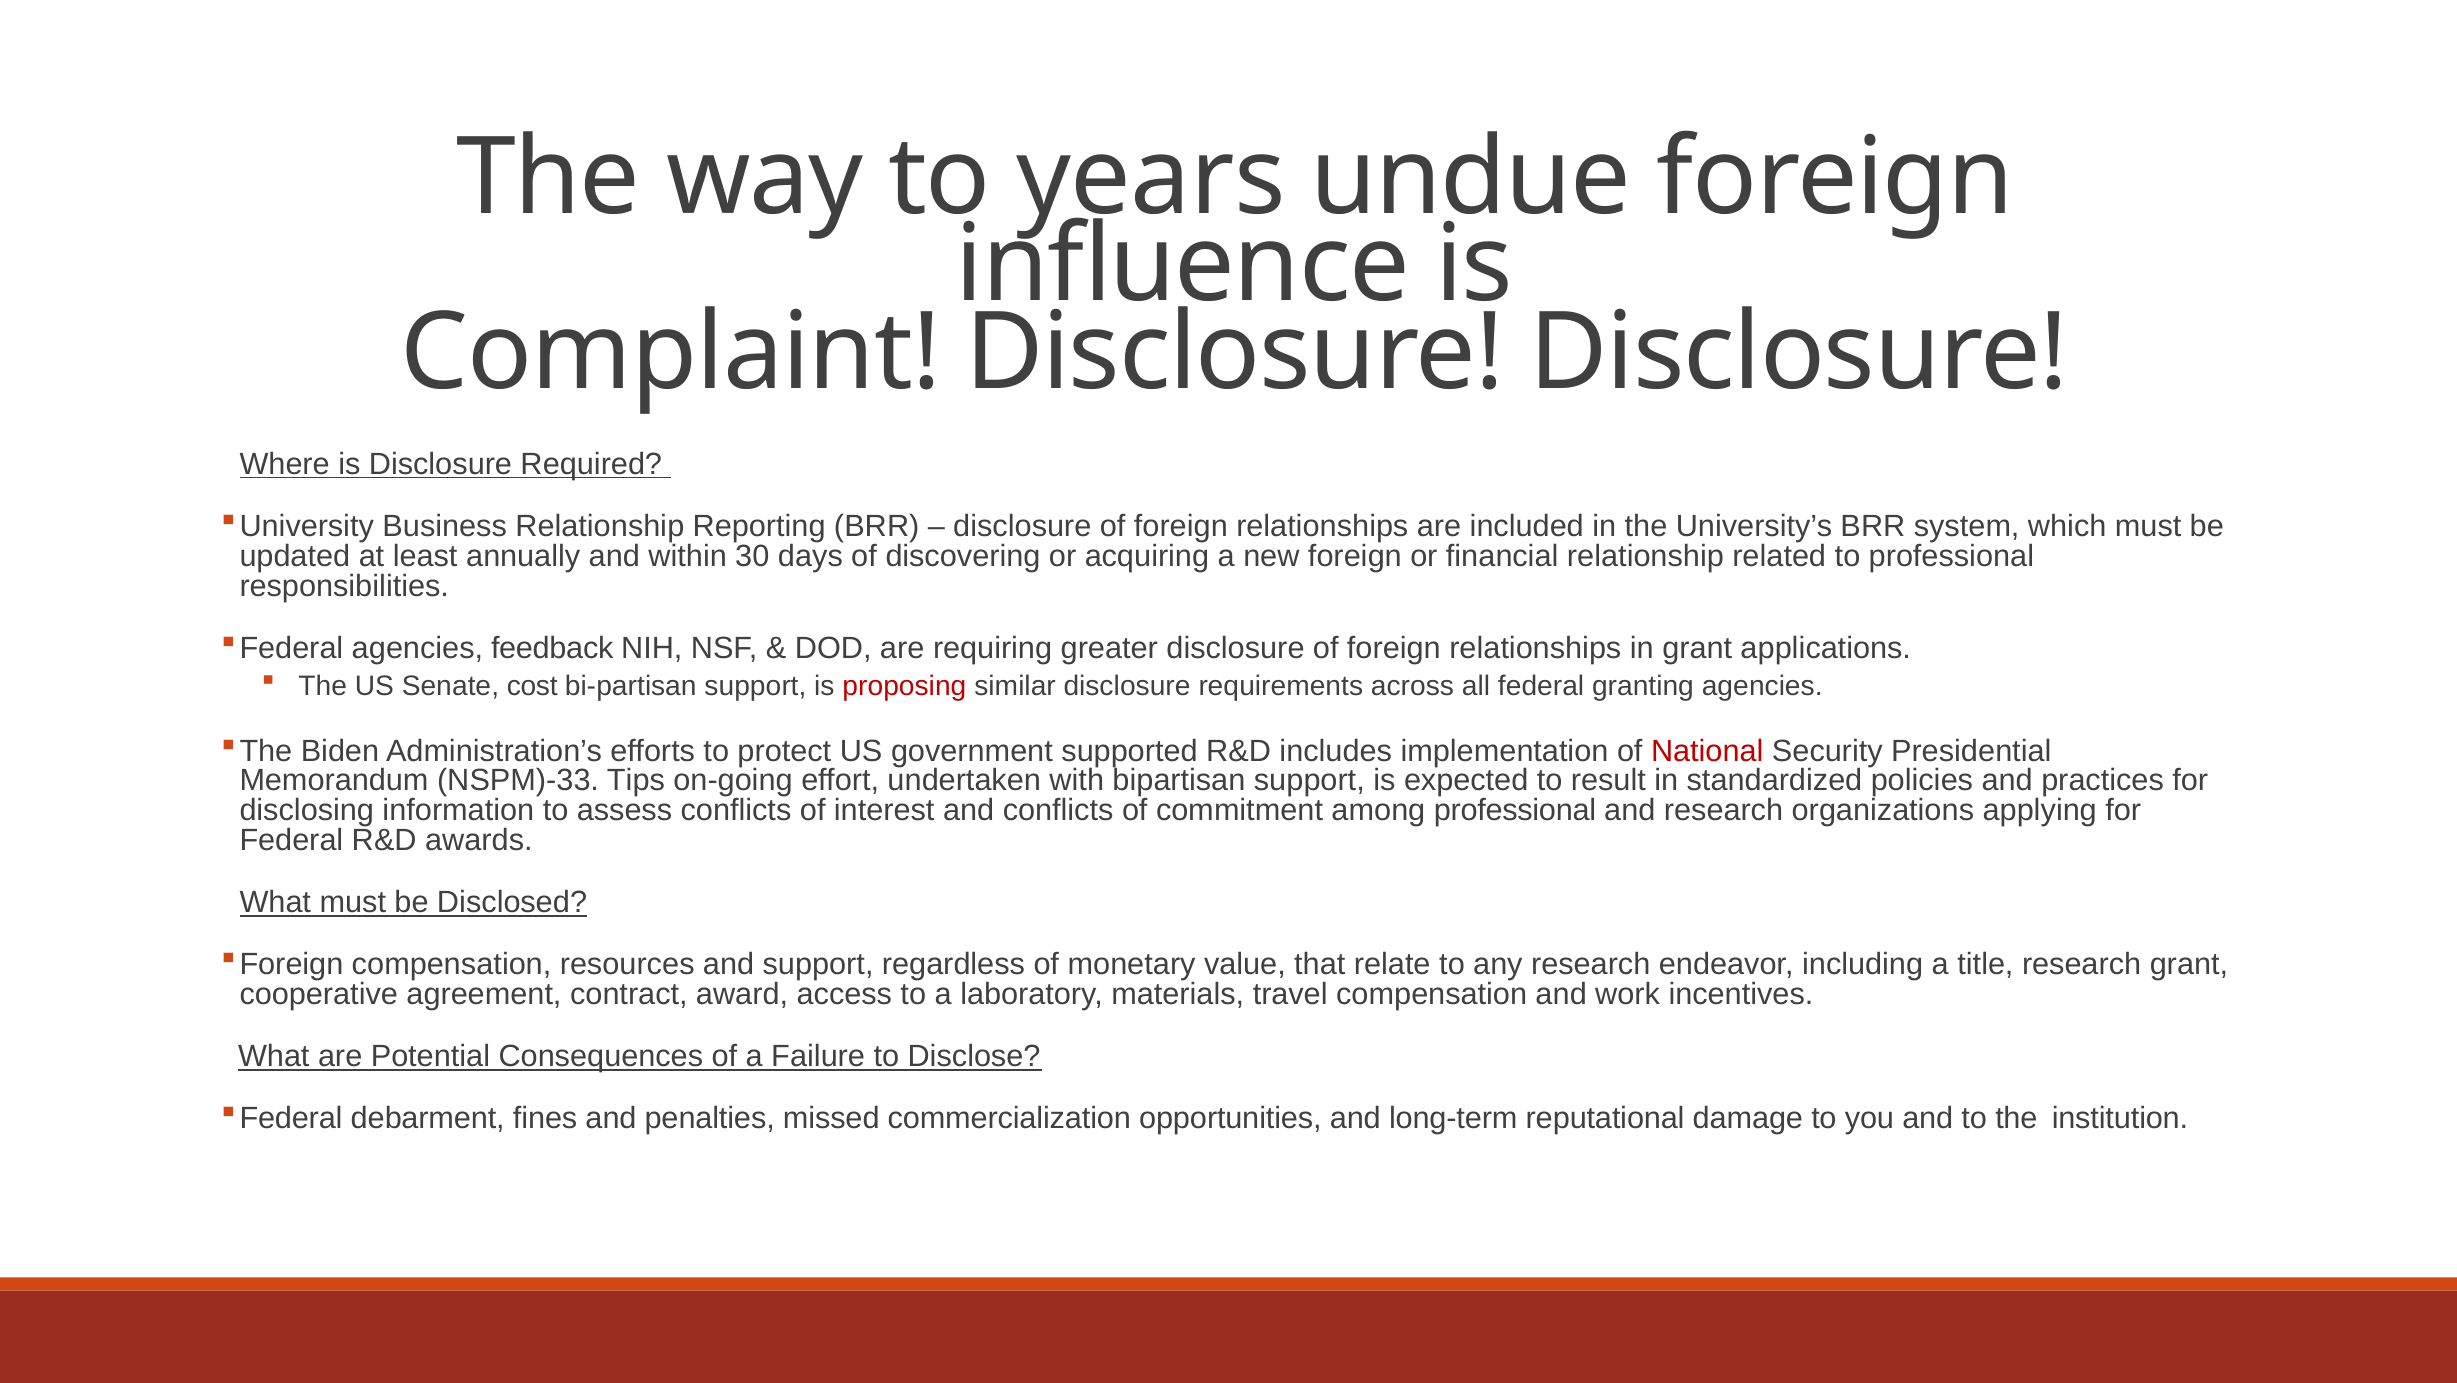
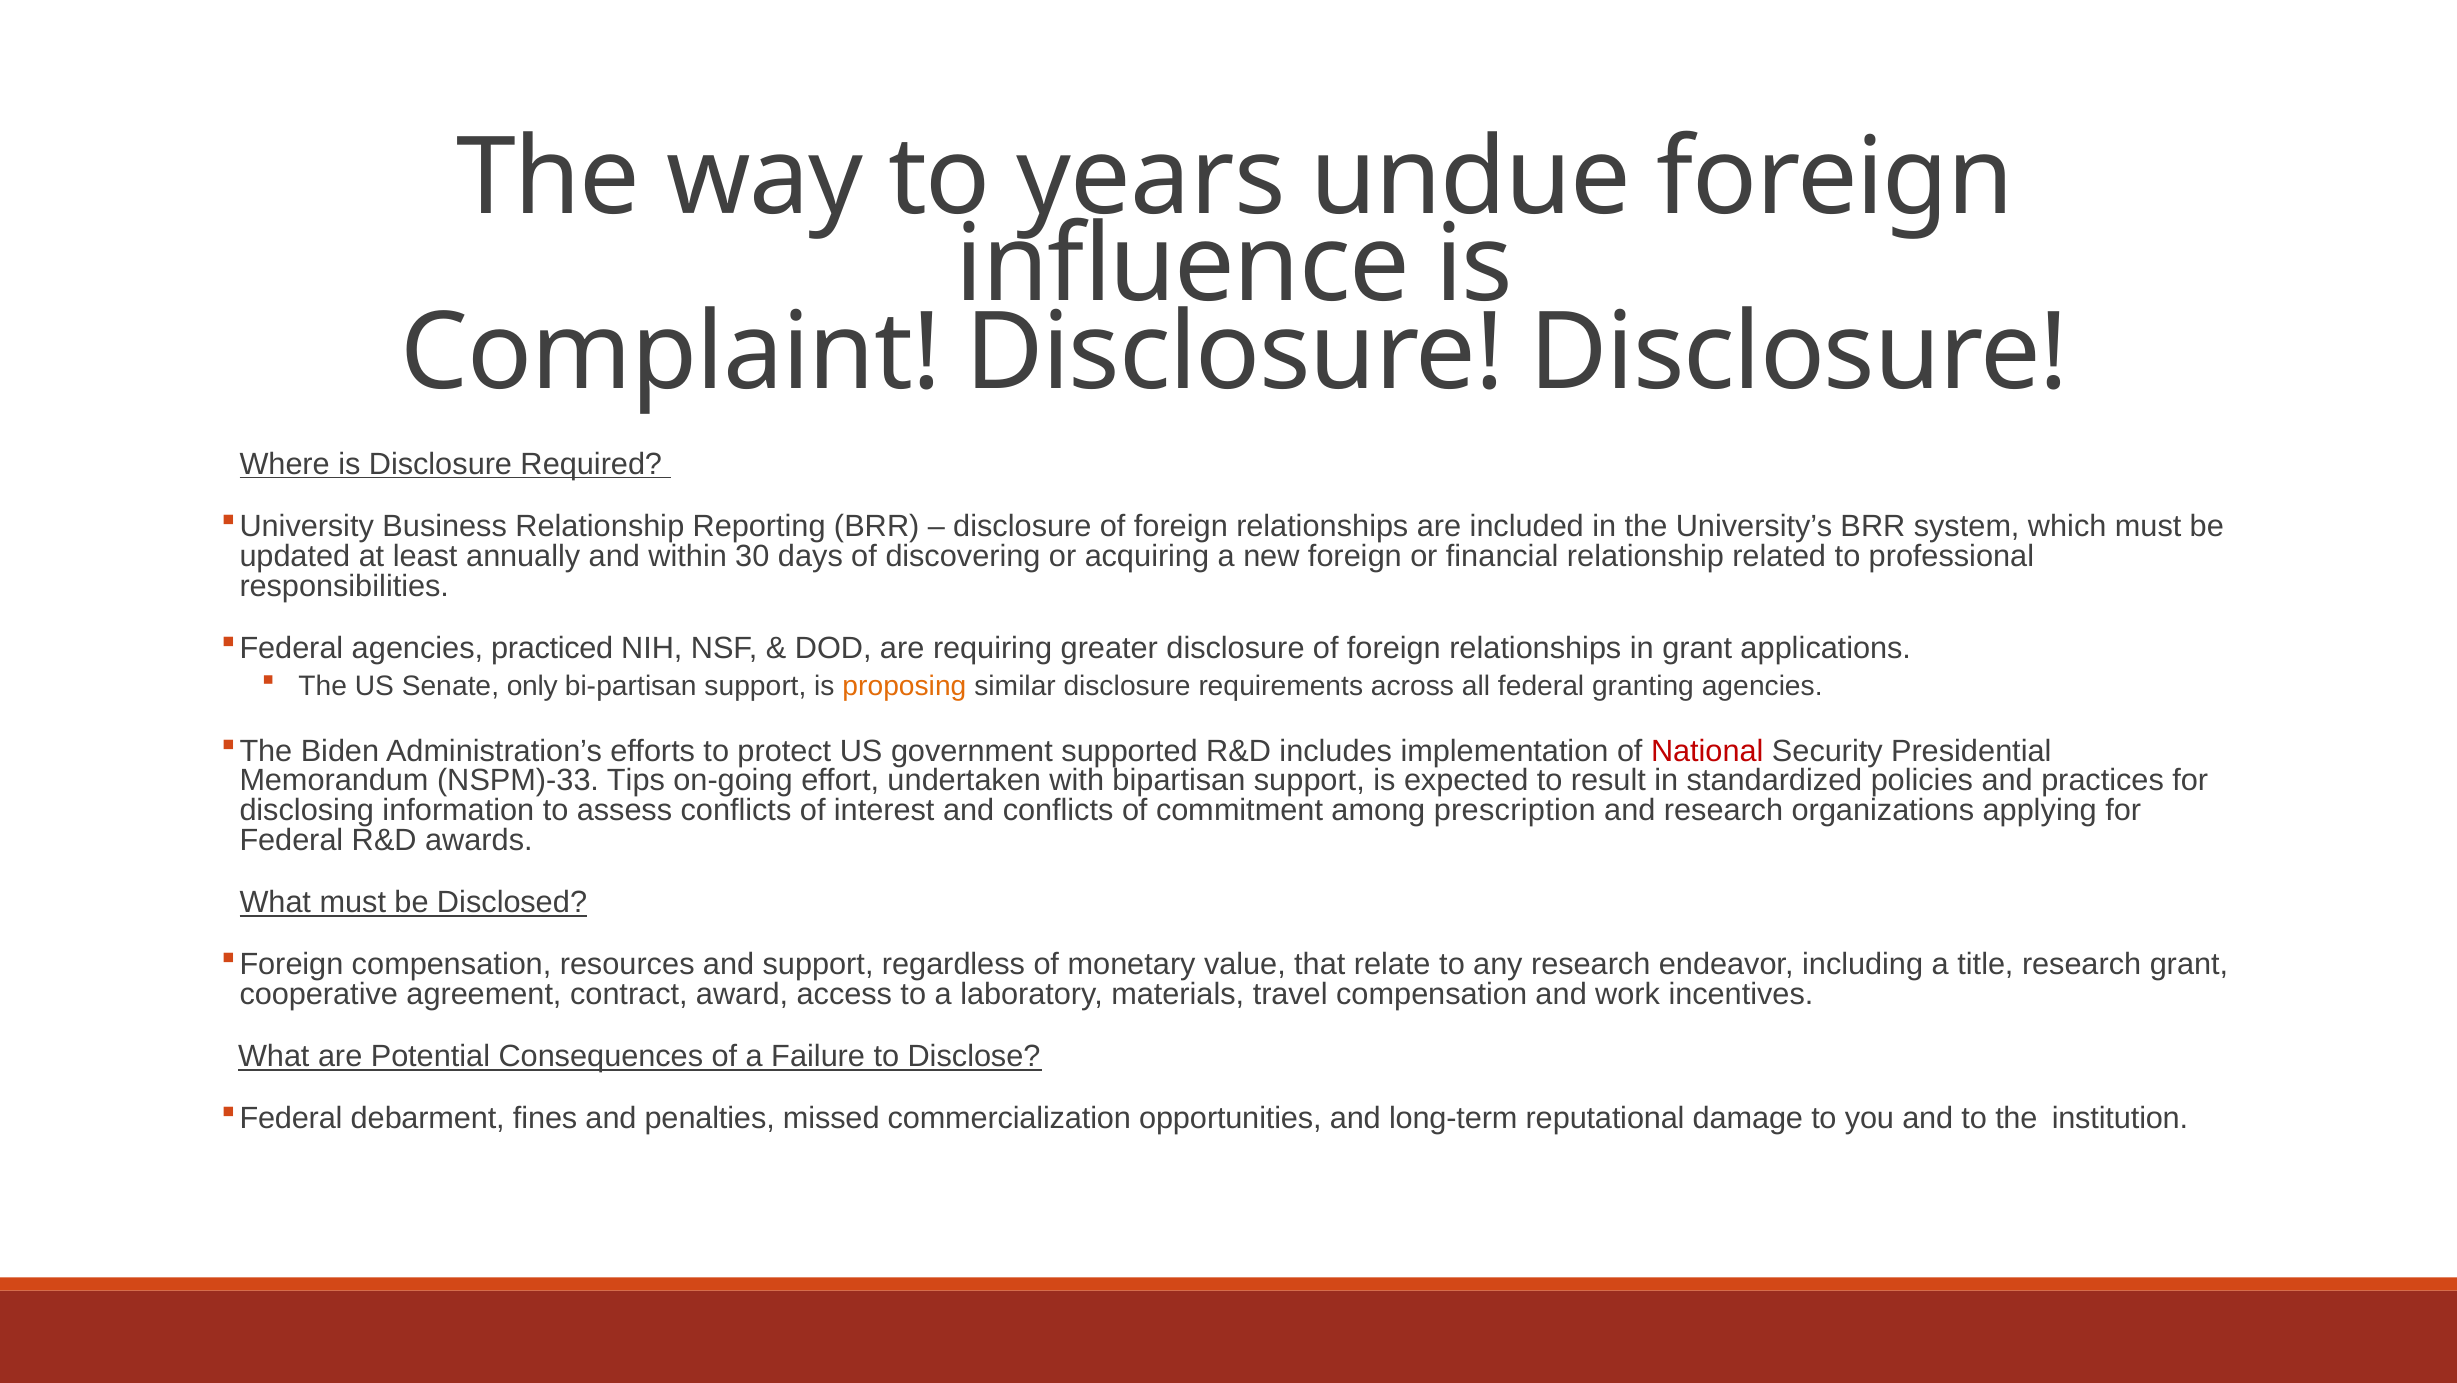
feedback: feedback -> practiced
cost: cost -> only
proposing colour: red -> orange
among professional: professional -> prescription
